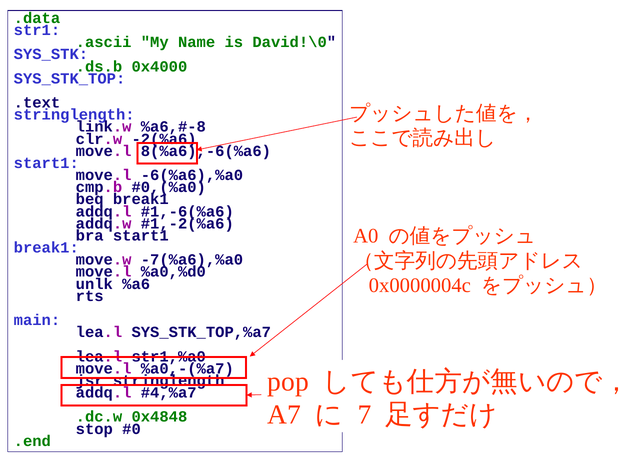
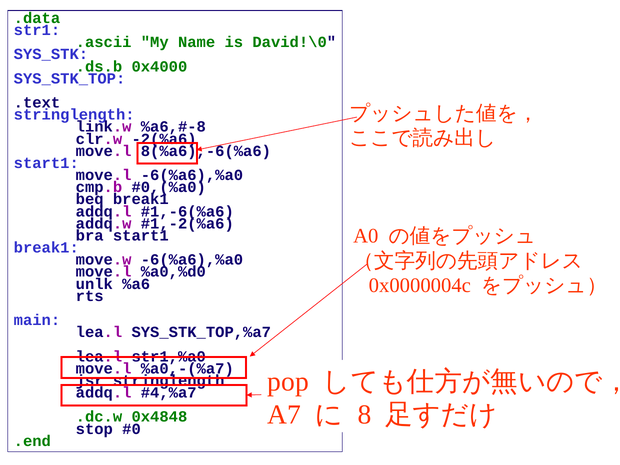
move.w -7(%a6),%a0: -7(%a6),%a0 -> -6(%a6),%a0
7: 7 -> 8
